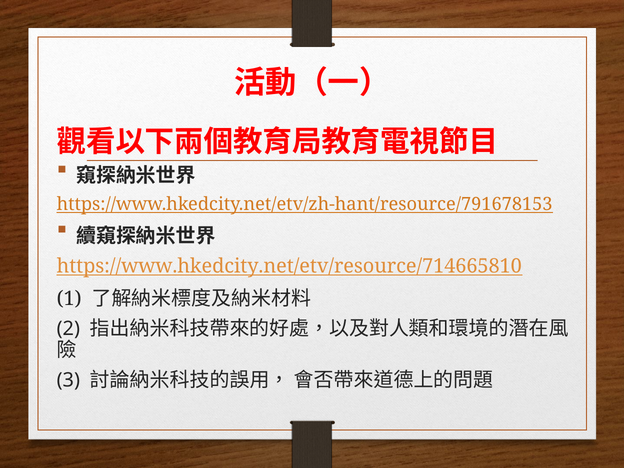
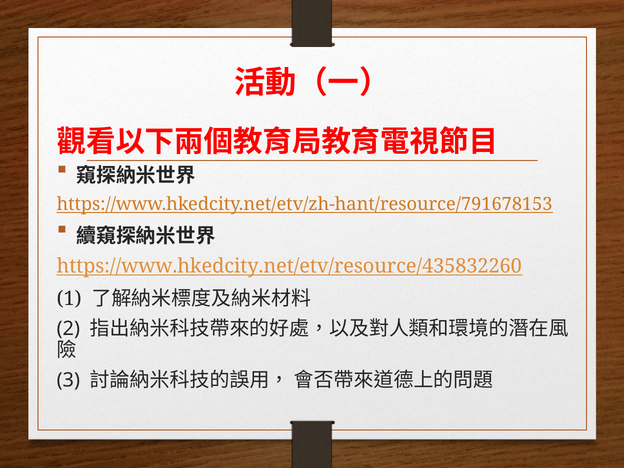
https://www.hkedcity.net/etv/resource/714665810: https://www.hkedcity.net/etv/resource/714665810 -> https://www.hkedcity.net/etv/resource/435832260
